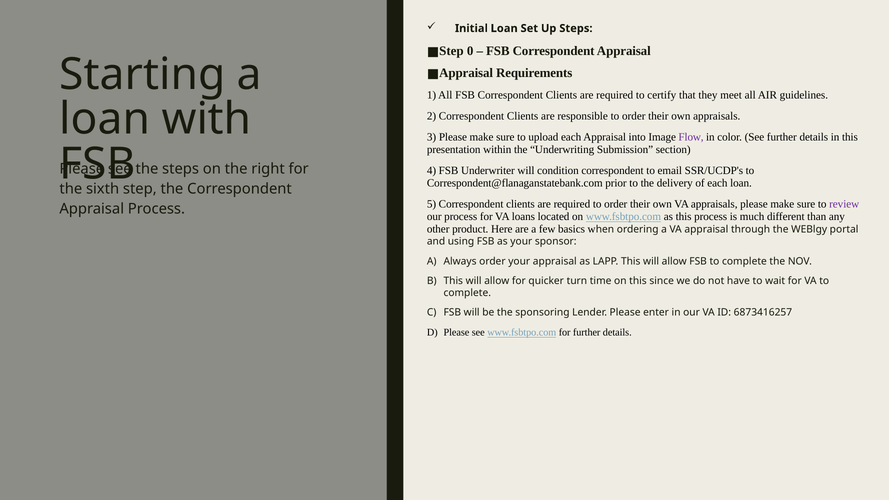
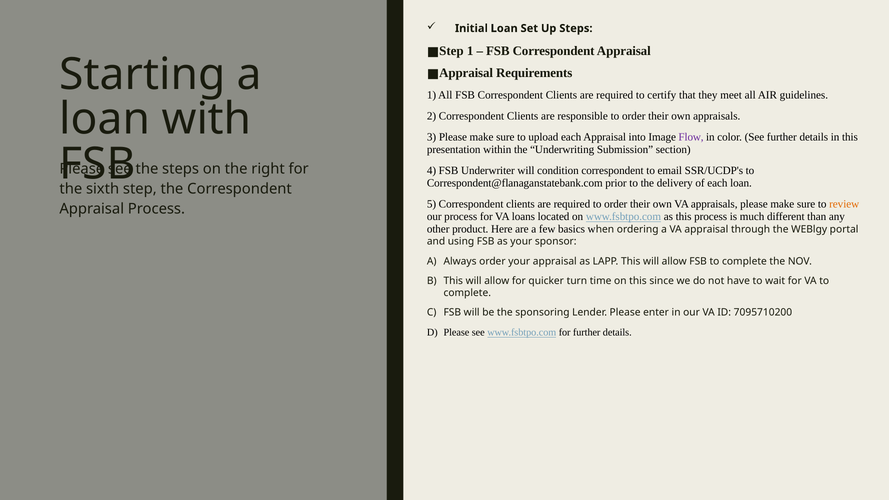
0 at (470, 51): 0 -> 1
review colour: purple -> orange
6873416257: 6873416257 -> 7095710200
